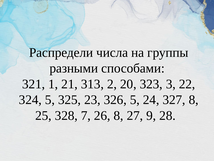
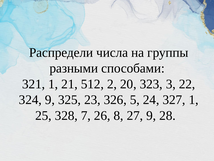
313: 313 -> 512
324 5: 5 -> 9
327 8: 8 -> 1
